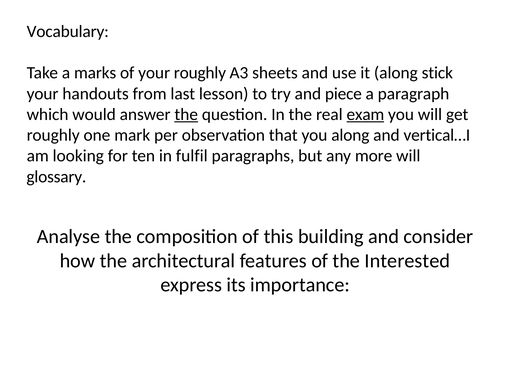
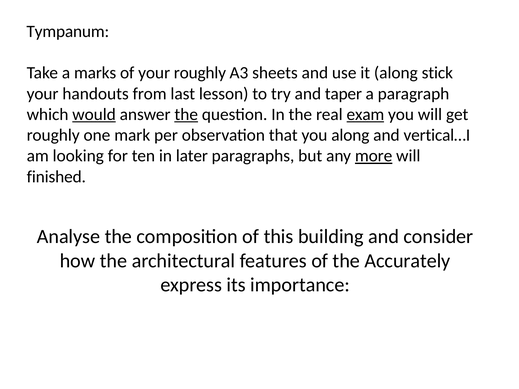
Vocabulary: Vocabulary -> Tympanum
piece: piece -> taper
would underline: none -> present
fulfil: fulfil -> later
more underline: none -> present
glossary: glossary -> finished
Interested: Interested -> Accurately
